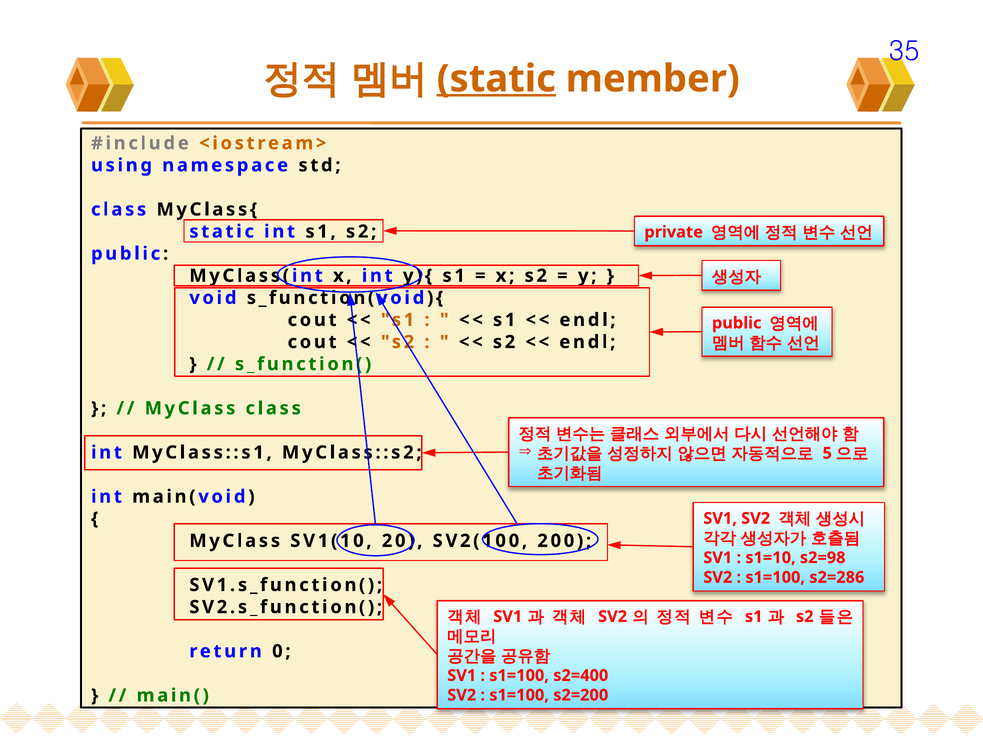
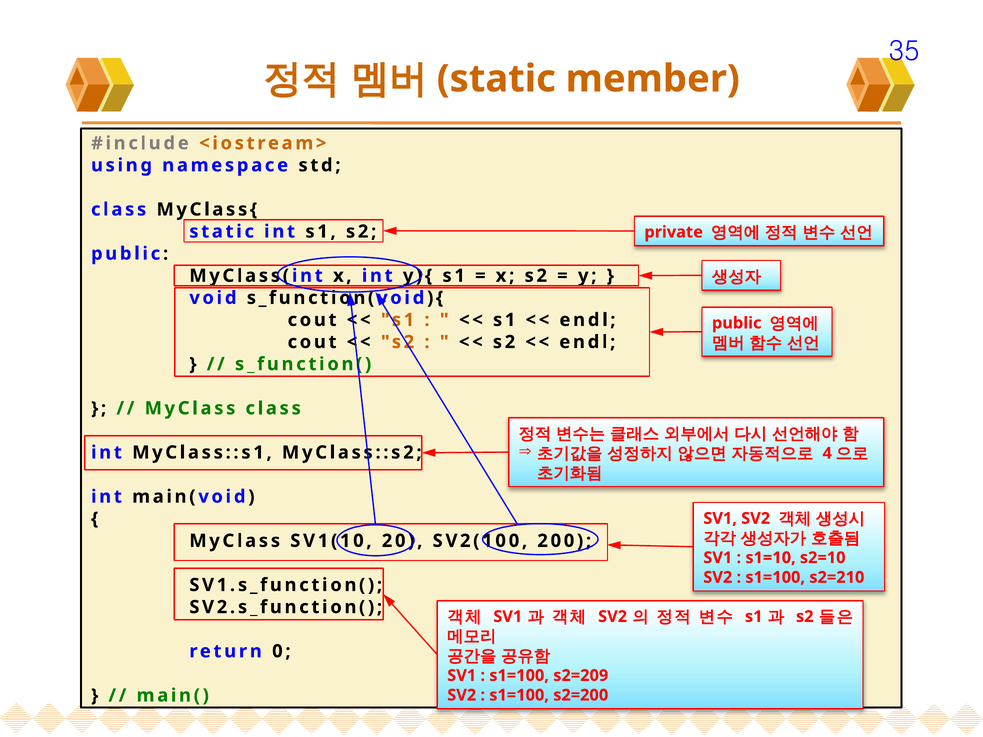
static at (496, 79) underline: present -> none
5: 5 -> 4
s2=98: s2=98 -> s2=10
s2=286: s2=286 -> s2=210
s2=400: s2=400 -> s2=209
